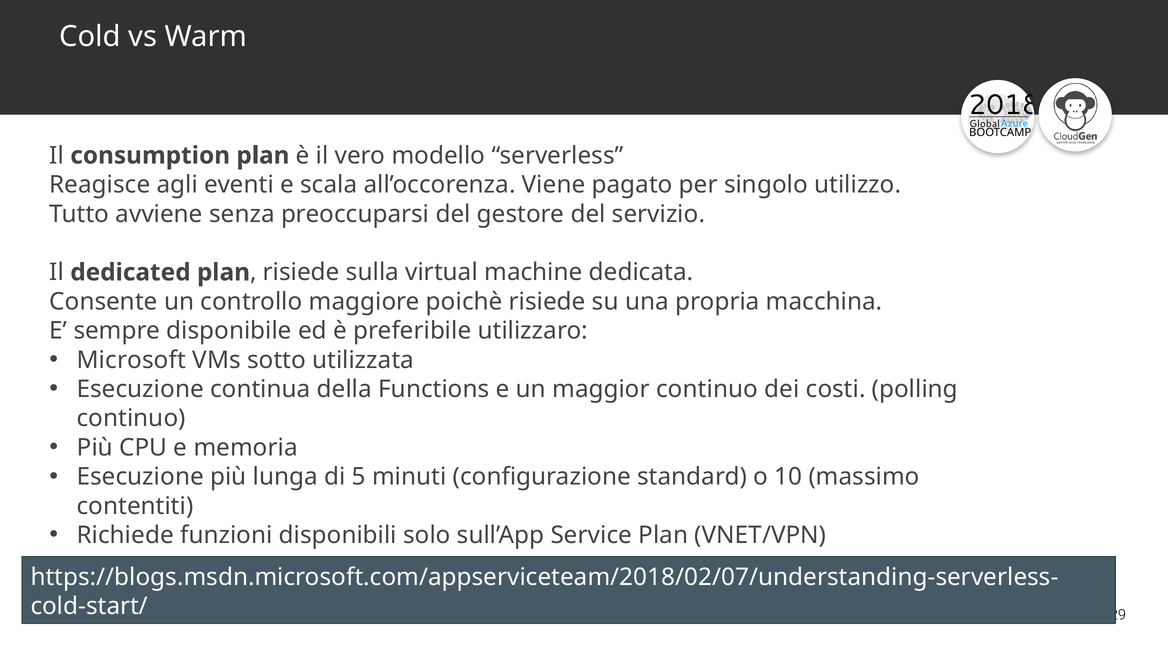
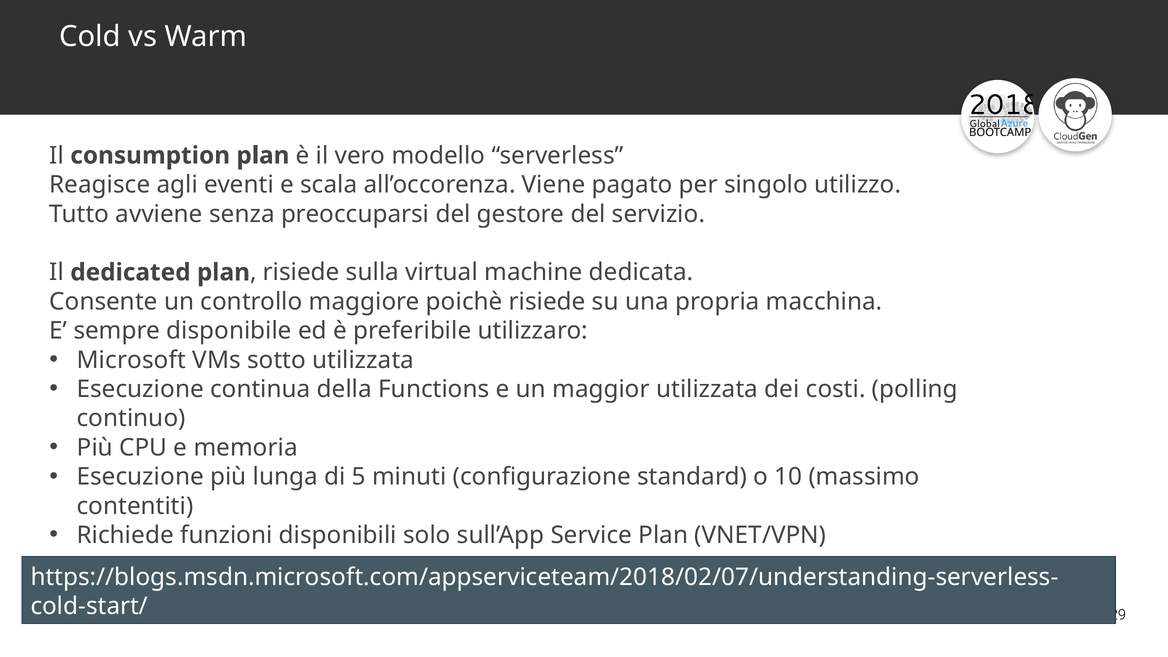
maggior continuo: continuo -> utilizzata
